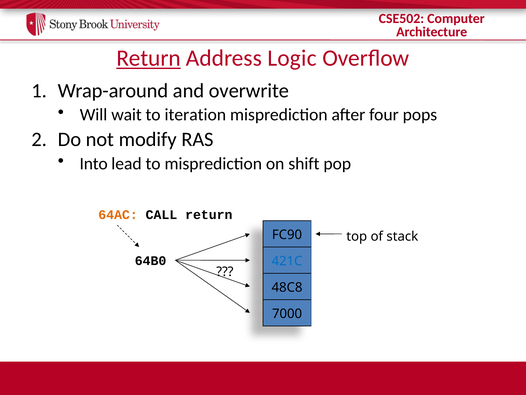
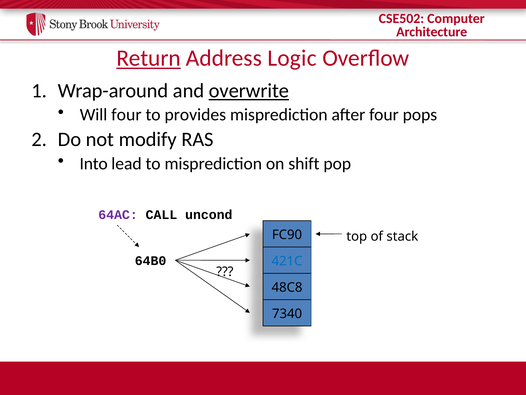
overwrite underline: none -> present
Will wait: wait -> four
iteration: iteration -> provides
64AC colour: orange -> purple
CALL return: return -> uncond
7000: 7000 -> 7340
